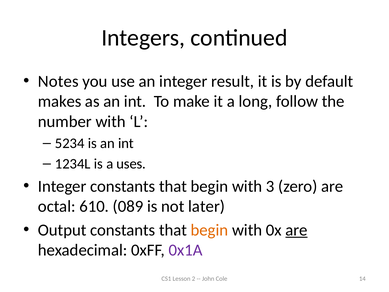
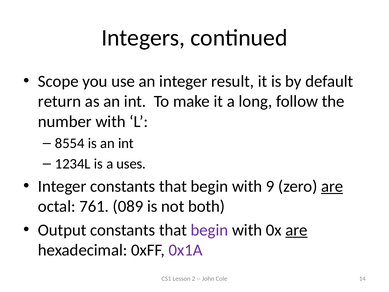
Notes: Notes -> Scope
makes: makes -> return
5234: 5234 -> 8554
3: 3 -> 9
are at (332, 186) underline: none -> present
610: 610 -> 761
later: later -> both
begin at (209, 230) colour: orange -> purple
